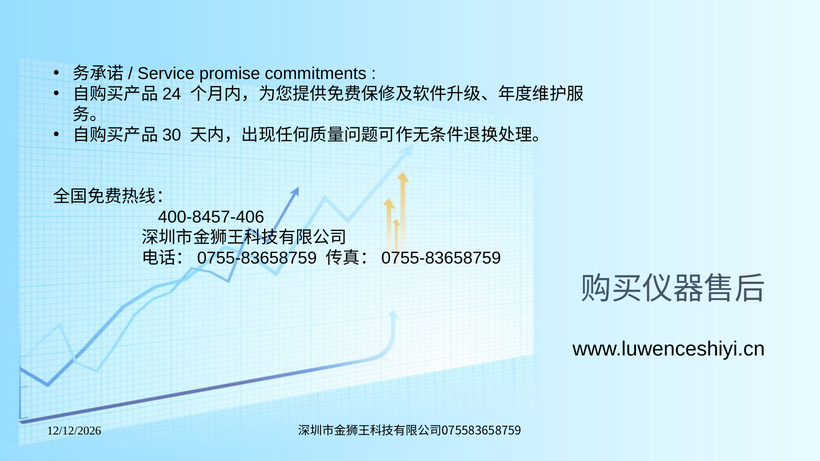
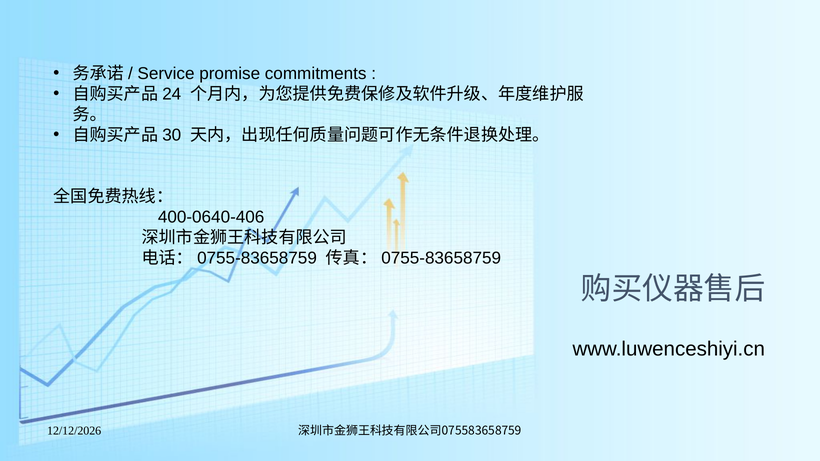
400-8457-406: 400-8457-406 -> 400-0640-406
